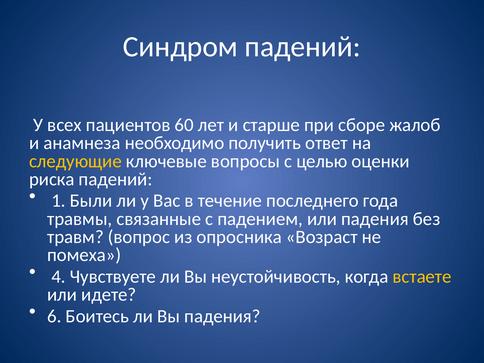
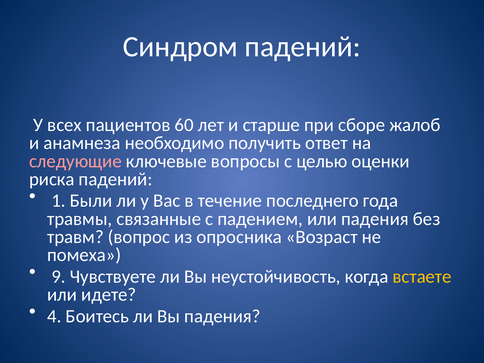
следующие colour: yellow -> pink
4: 4 -> 9
6: 6 -> 4
